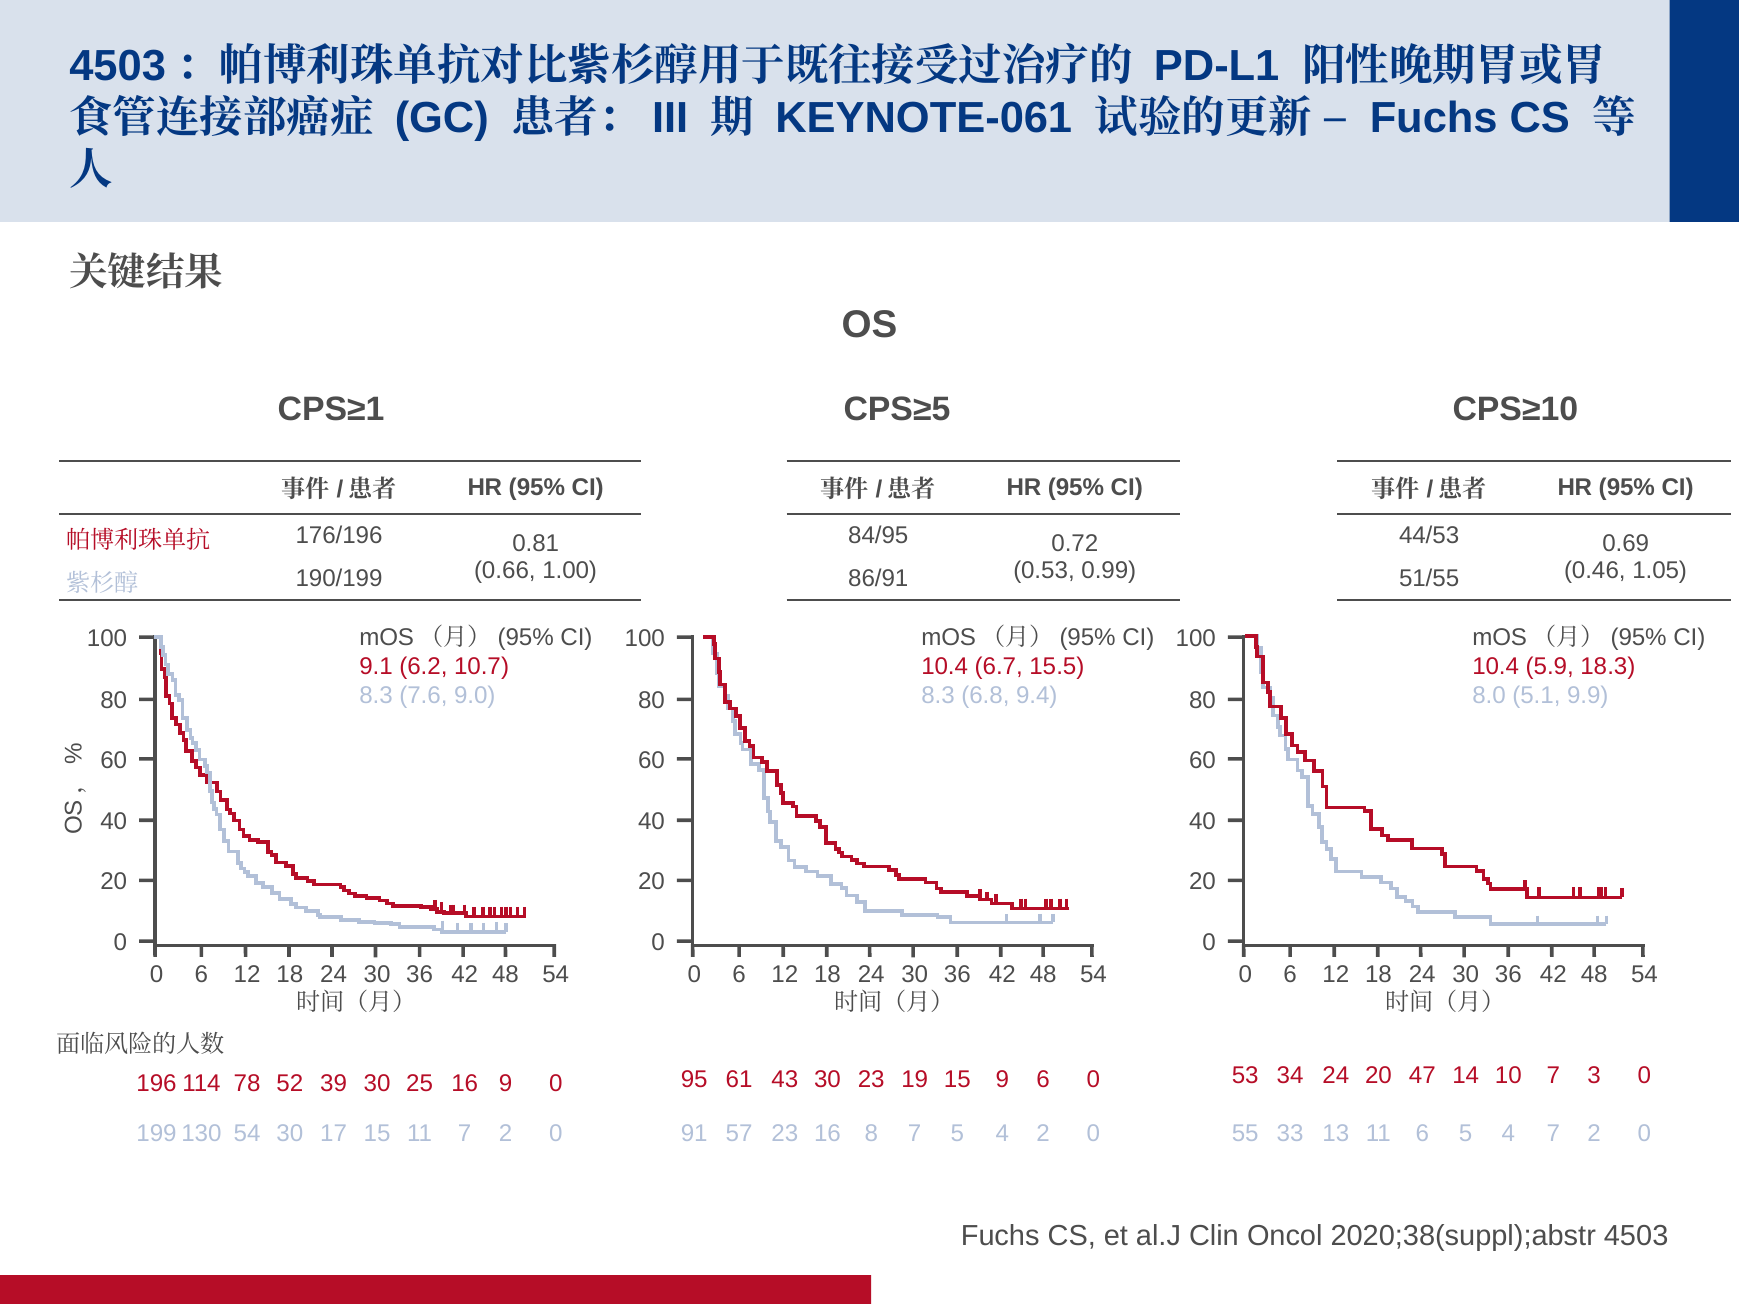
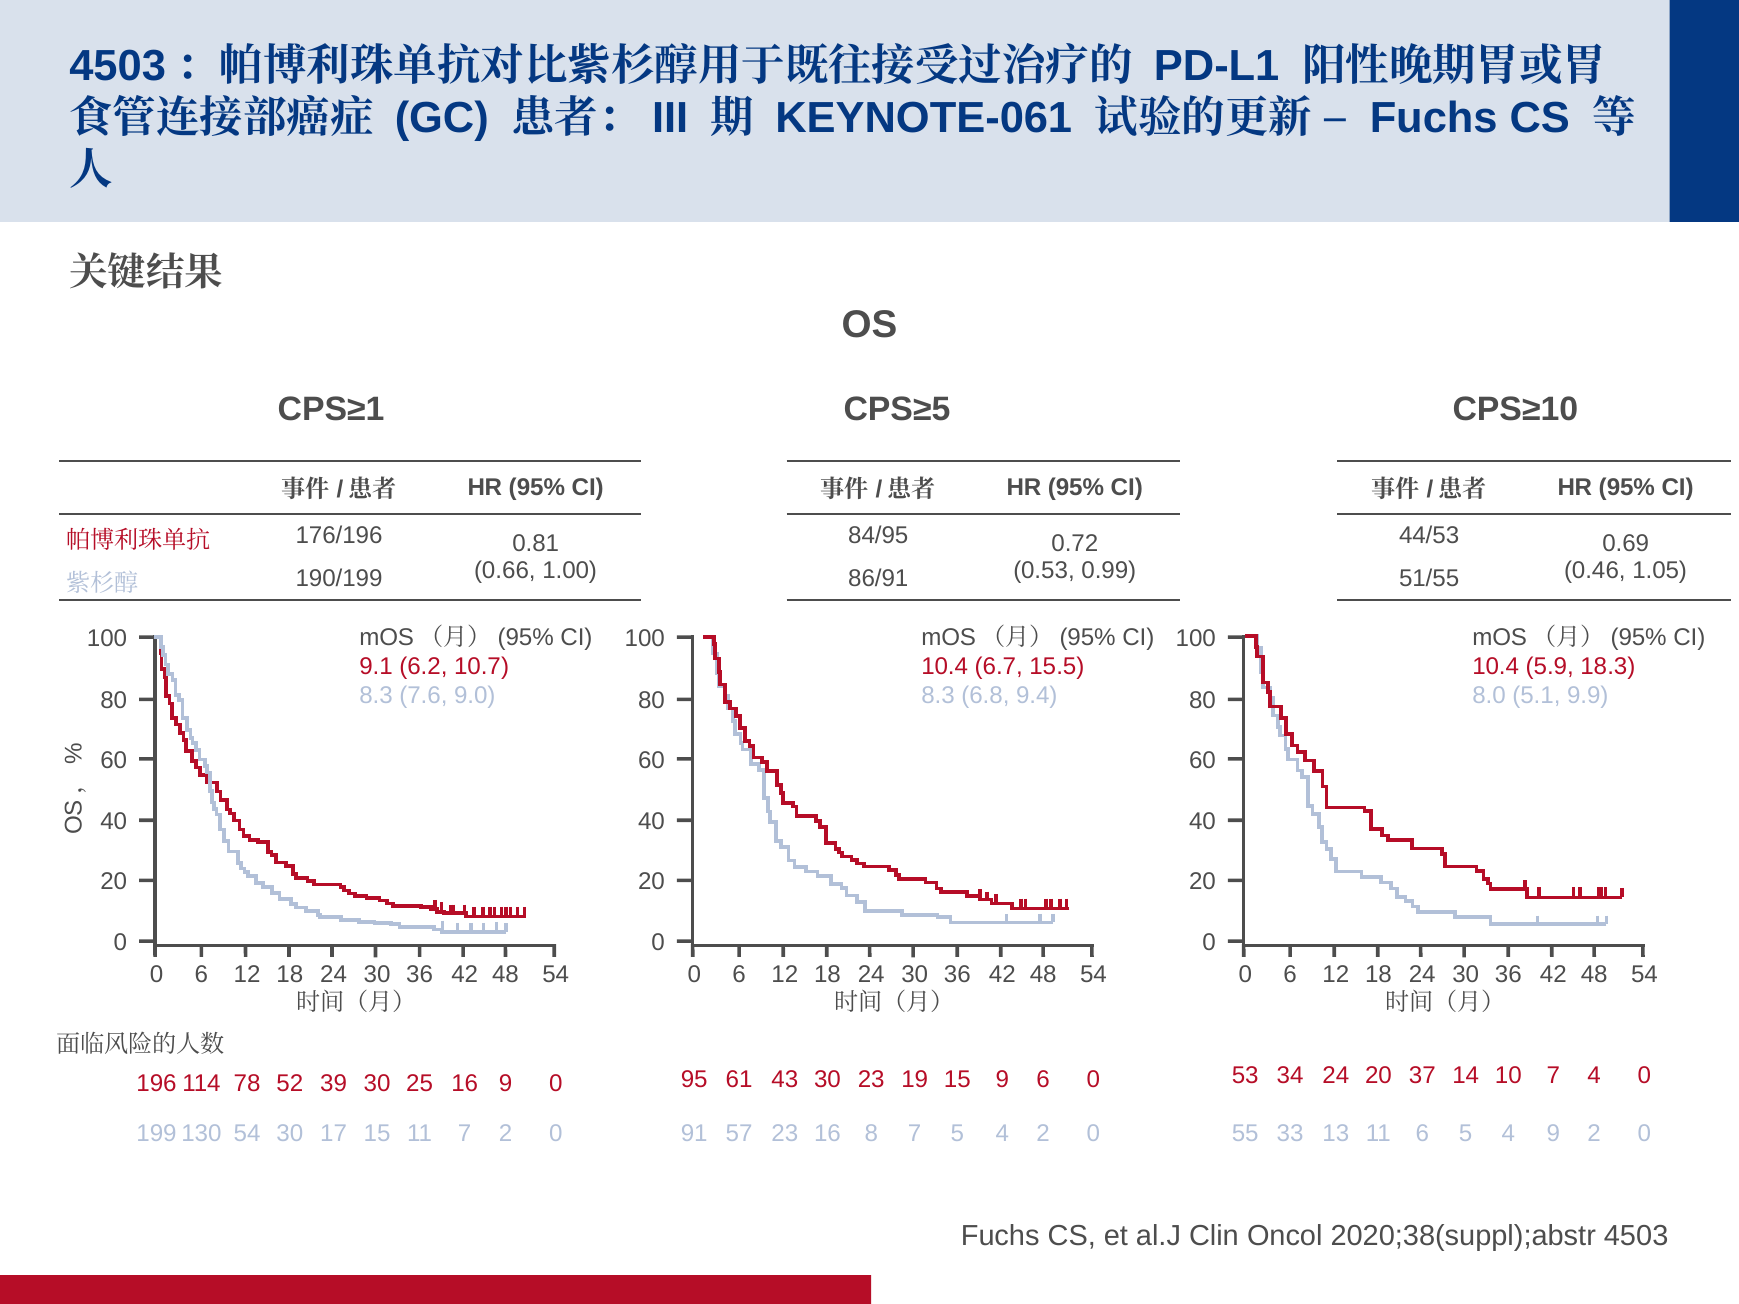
47: 47 -> 37
7 3: 3 -> 4
4 7: 7 -> 9
